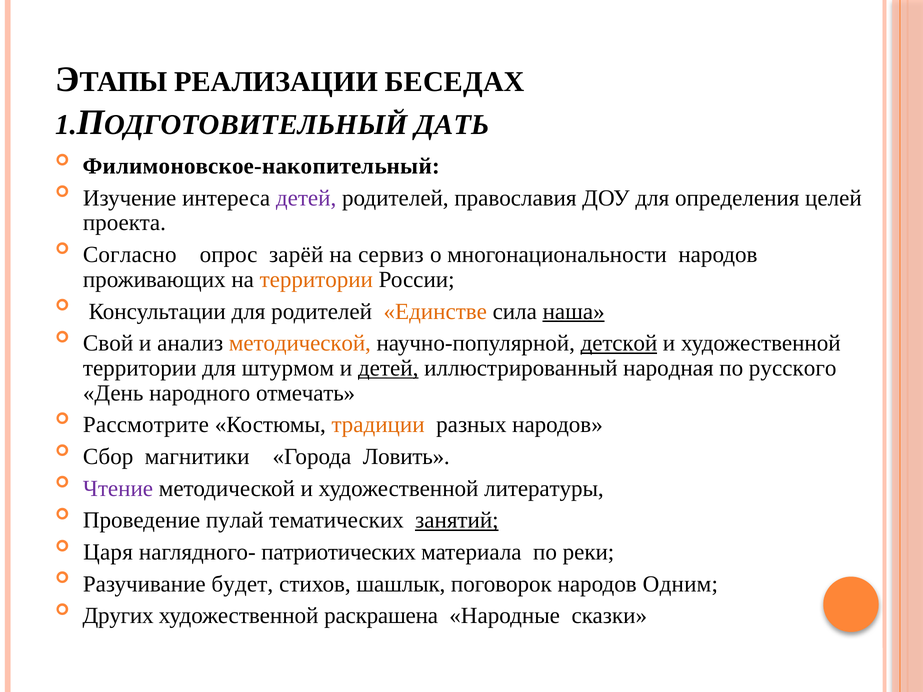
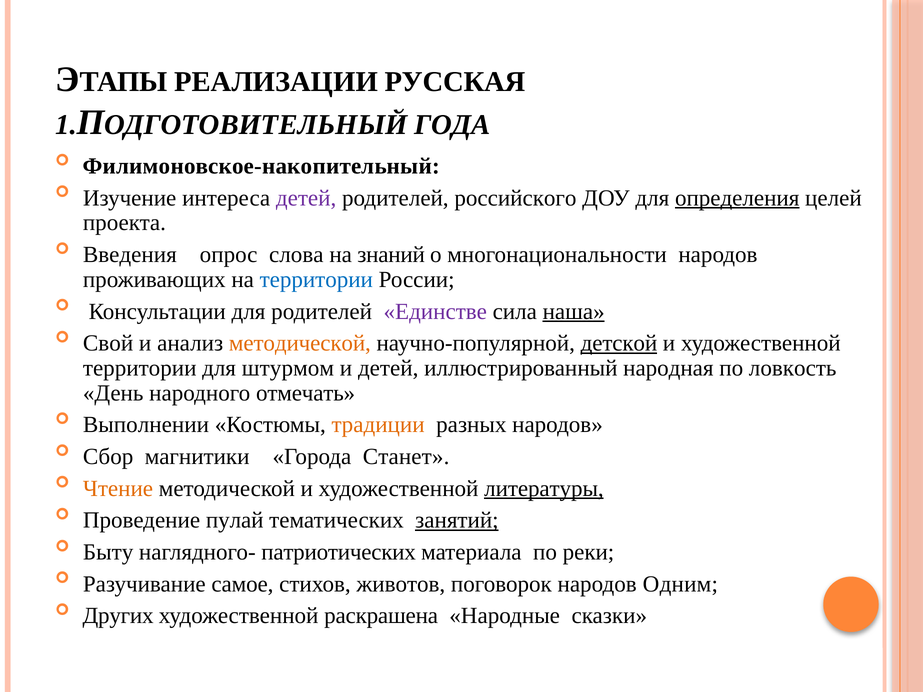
БЕСЕДАХ: БЕСЕДАХ -> РУССКАЯ
ДАТЬ: ДАТЬ -> ГОДА
православия: православия -> российского
определения underline: none -> present
Согласно: Согласно -> Введения
зарёй: зарёй -> слова
сервиз: сервиз -> знаний
территории at (316, 280) colour: orange -> blue
Единстве colour: orange -> purple
детей at (388, 368) underline: present -> none
русского: русского -> ловкость
Рассмотрите: Рассмотрите -> Выполнении
Ловить: Ловить -> Станет
Чтение colour: purple -> orange
литературы underline: none -> present
Царя: Царя -> Быту
будет: будет -> самое
шашлык: шашлык -> животов
